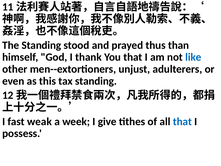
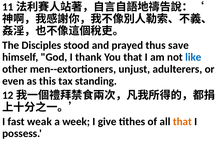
The Standing: Standing -> Disciples
than: than -> save
that at (182, 121) colour: blue -> orange
